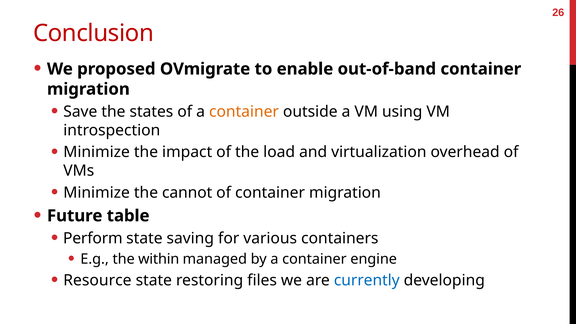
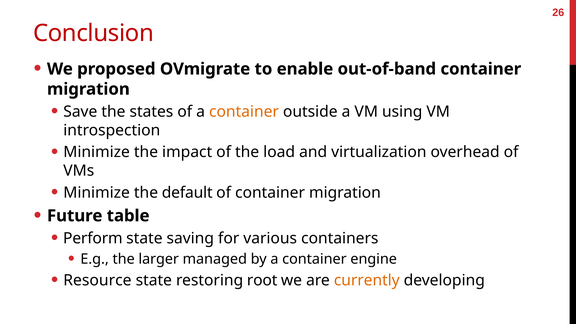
cannot: cannot -> default
within: within -> larger
files: files -> root
currently colour: blue -> orange
